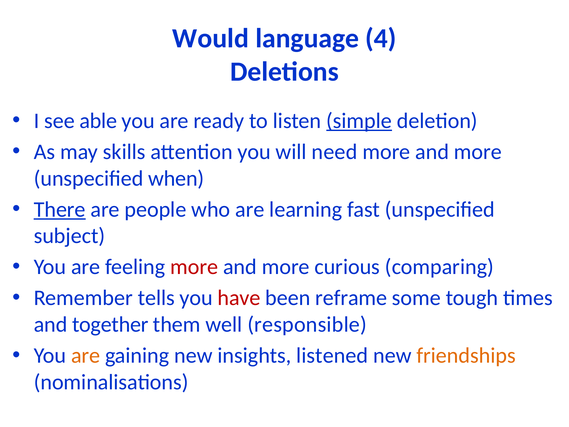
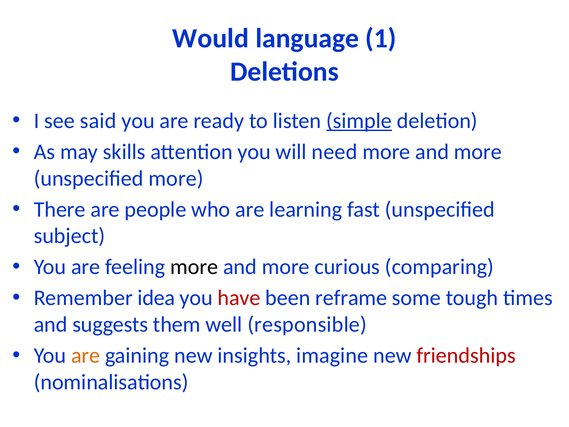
4: 4 -> 1
able: able -> said
unspecified when: when -> more
There underline: present -> none
more at (194, 267) colour: red -> black
tells: tells -> idea
together: together -> suggests
listened: listened -> imagine
friendships colour: orange -> red
